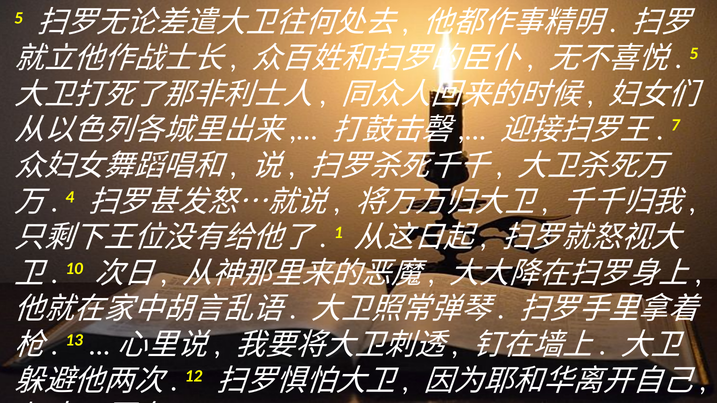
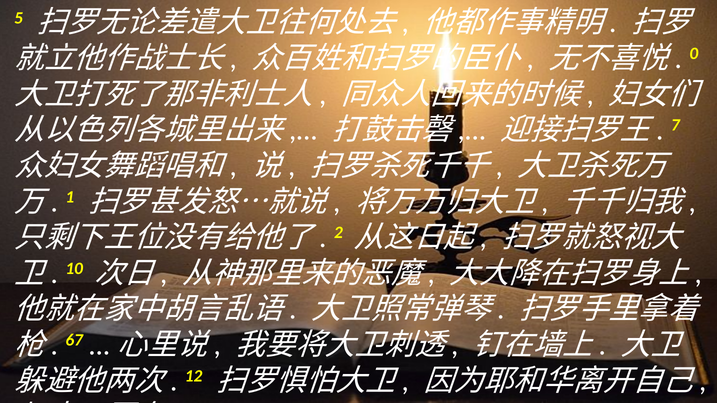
5 at (694, 54): 5 -> 0
4: 4 -> 1
1: 1 -> 2
13: 13 -> 67
